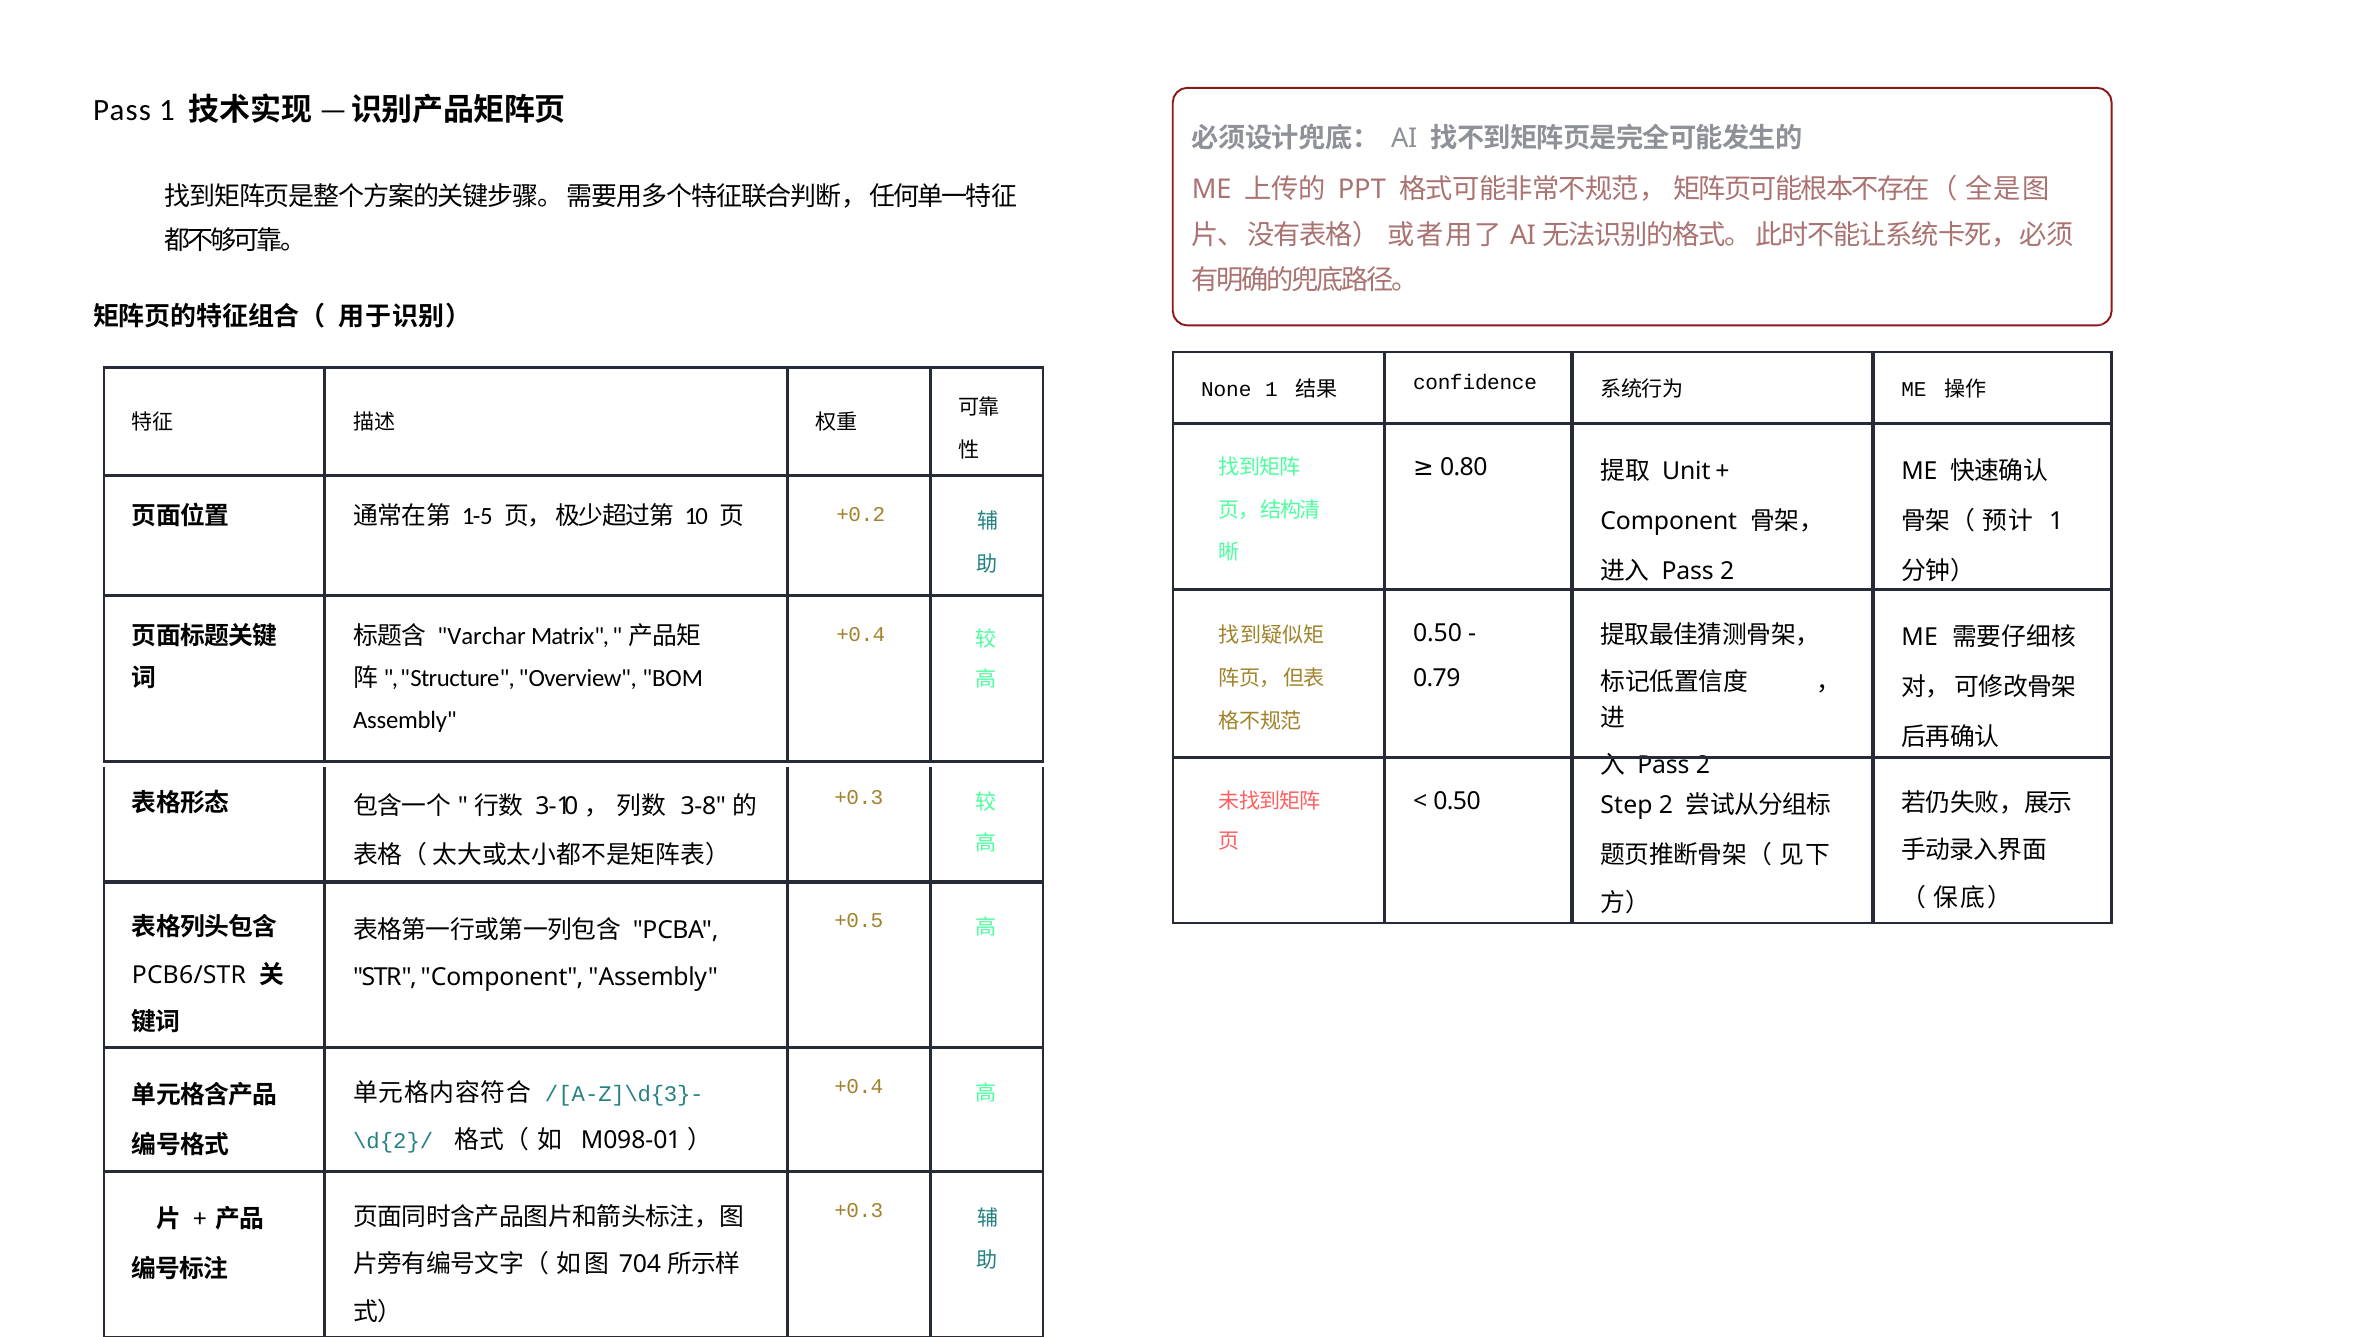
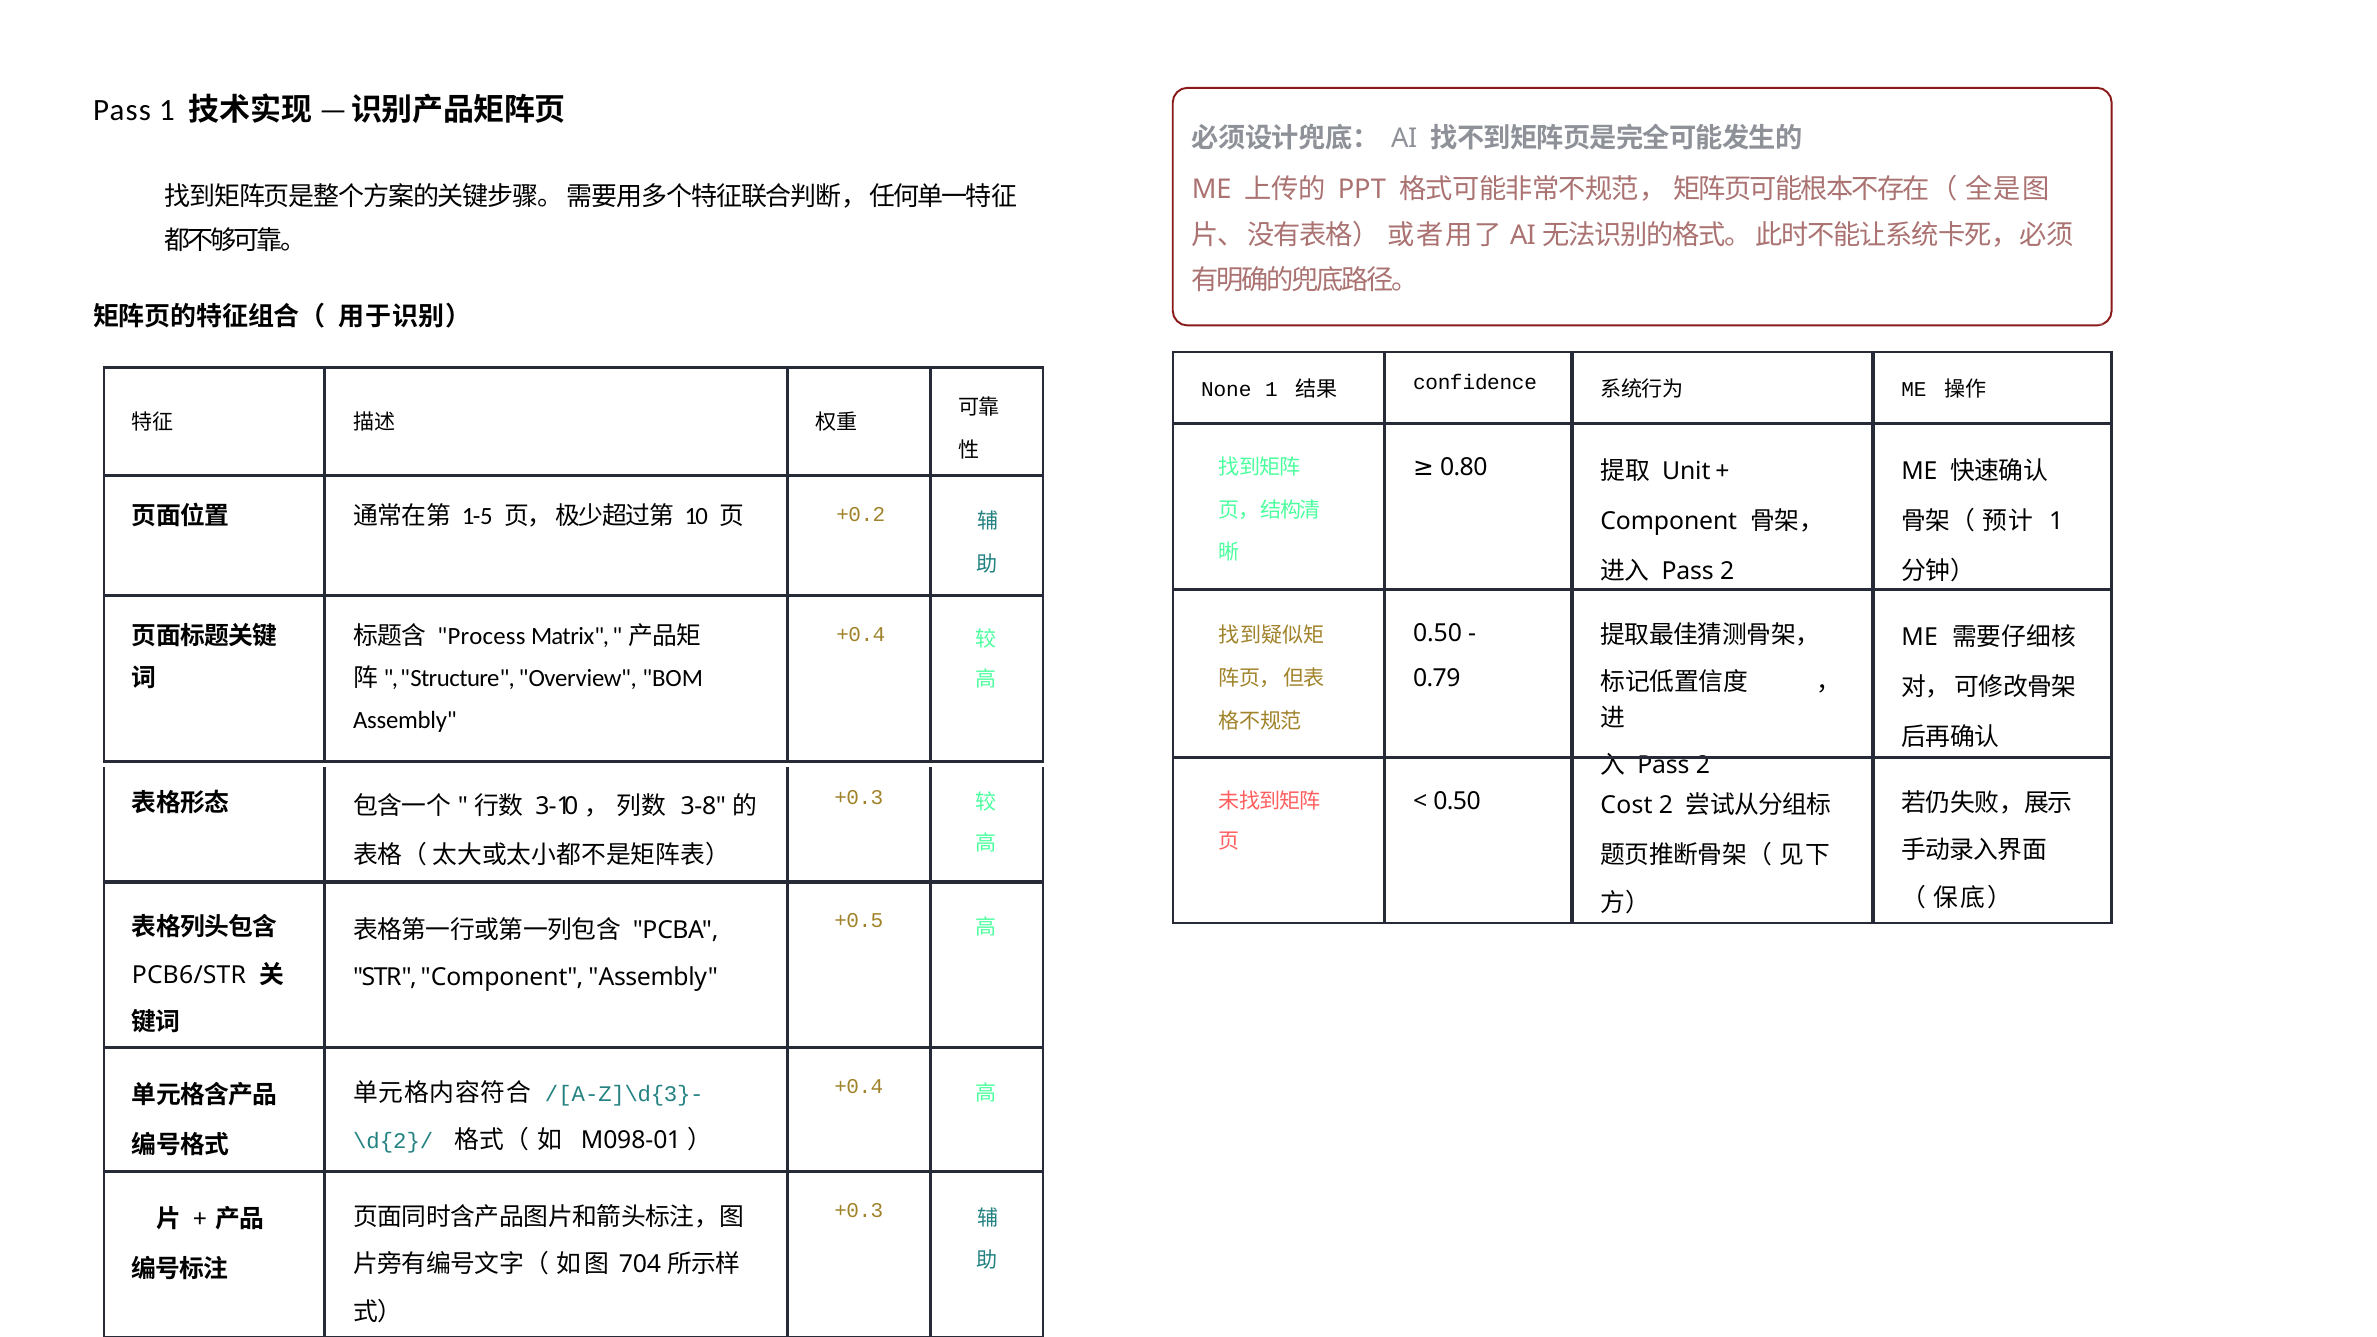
Varchar: Varchar -> Process
Step: Step -> Cost
